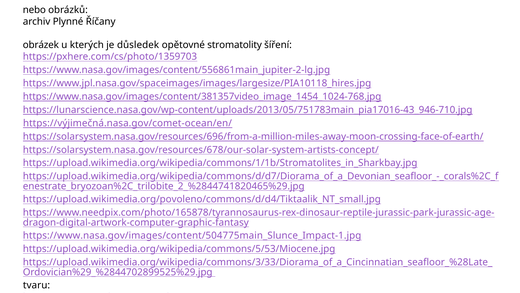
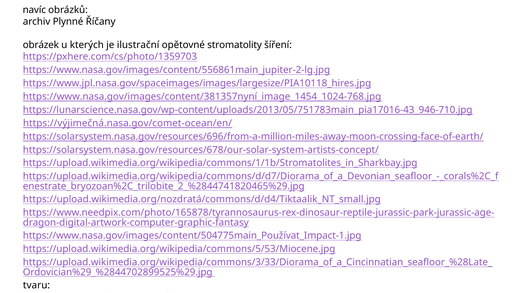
nebo: nebo -> navíc
důsledek: důsledek -> ilustrační
https://www.nasa.gov/images/content/381357video_image_1454_1024-768.jpg: https://www.nasa.gov/images/content/381357video_image_1454_1024-768.jpg -> https://www.nasa.gov/images/content/381357nyní_image_1454_1024-768.jpg
https://upload.wikimedia.org/povoleno/commons/d/d4/Tiktaalik_NT_small.jpg: https://upload.wikimedia.org/povoleno/commons/d/d4/Tiktaalik_NT_small.jpg -> https://upload.wikimedia.org/nozdratá/commons/d/d4/Tiktaalik_NT_small.jpg
https://www.nasa.gov/images/content/504775main_Slunce_Impact-1.jpg: https://www.nasa.gov/images/content/504775main_Slunce_Impact-1.jpg -> https://www.nasa.gov/images/content/504775main_Používat_Impact-1.jpg
